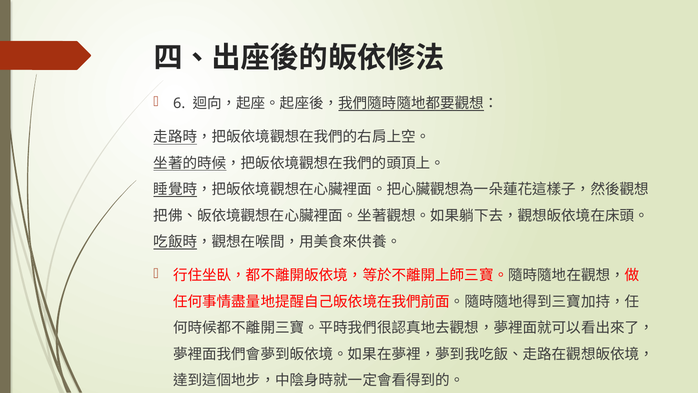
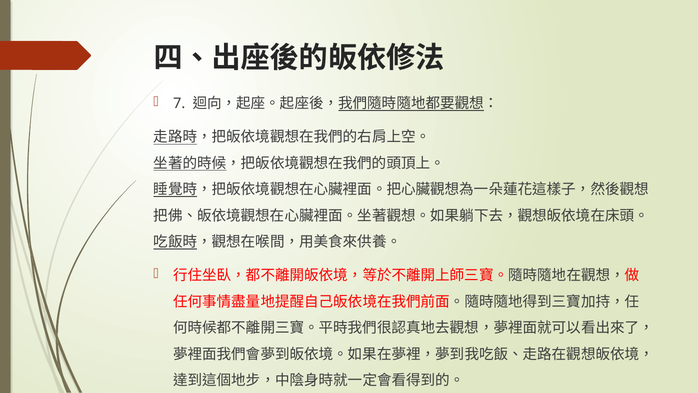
6: 6 -> 7
